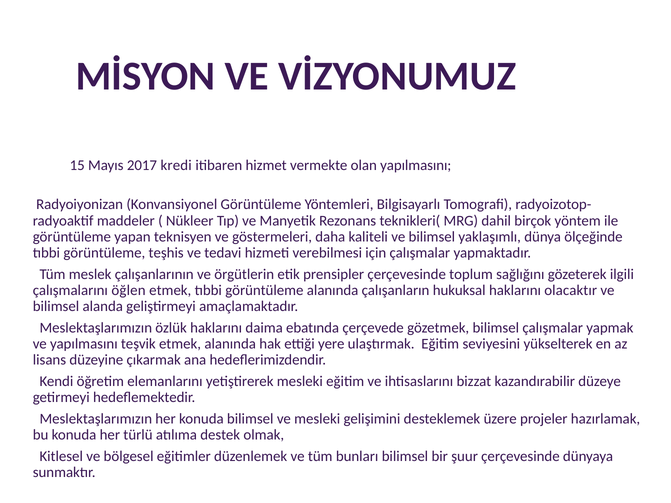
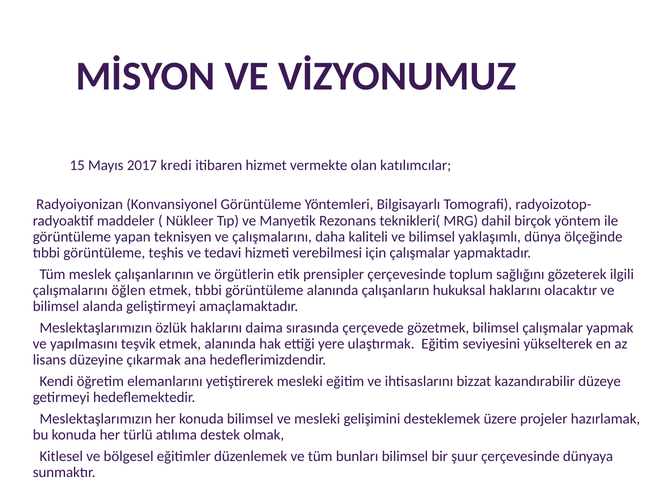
olan yapılmasını: yapılmasını -> katılımcılar
ve göstermeleri: göstermeleri -> çalışmalarını
ebatında: ebatında -> sırasında
